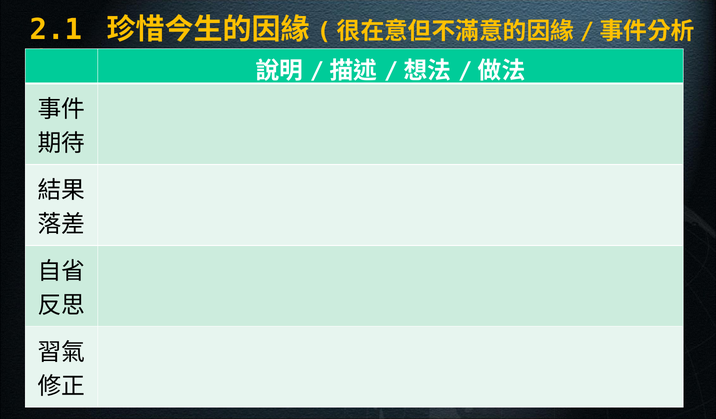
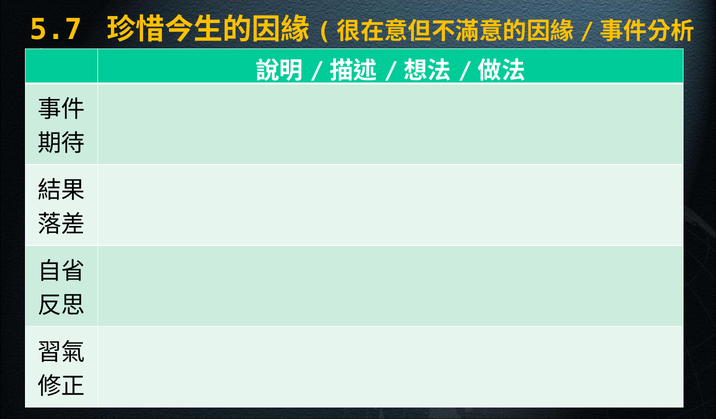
2.1: 2.1 -> 5.7
